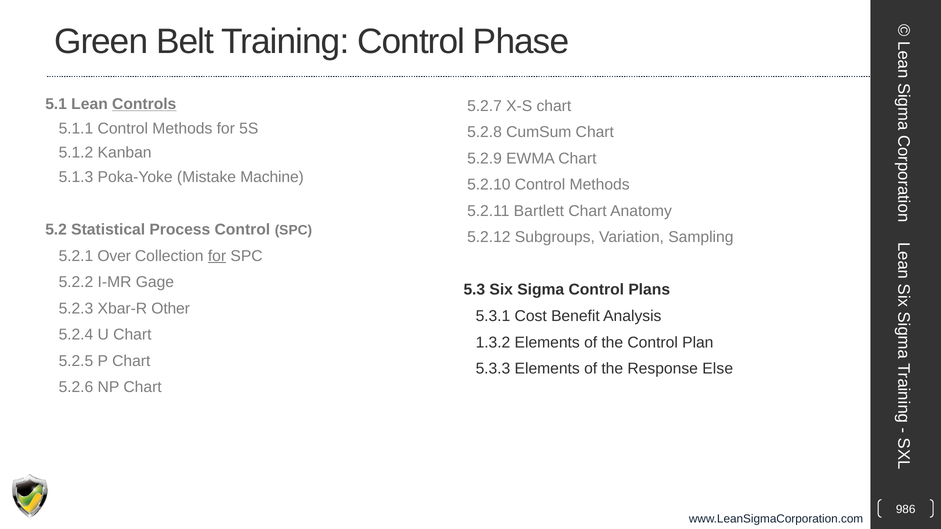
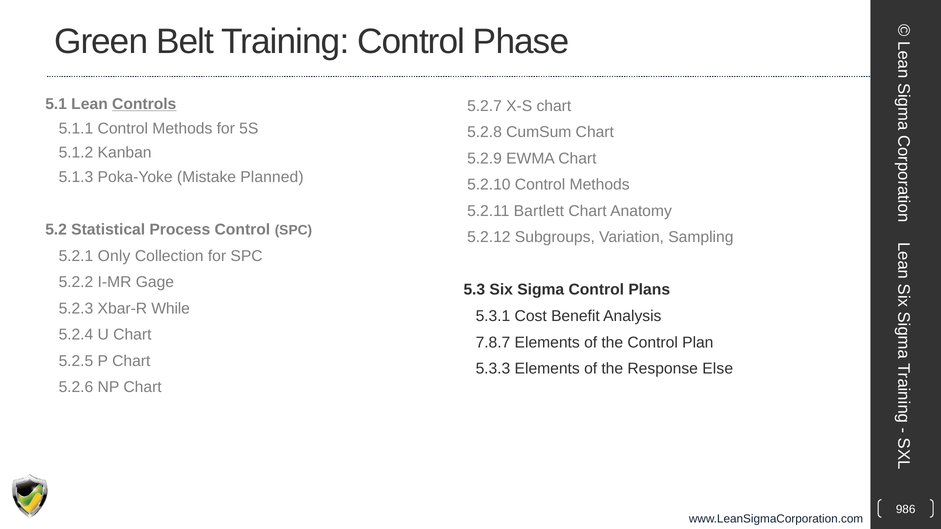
Machine: Machine -> Planned
Over: Over -> Only
for at (217, 256) underline: present -> none
Other: Other -> While
1.3.2: 1.3.2 -> 7.8.7
